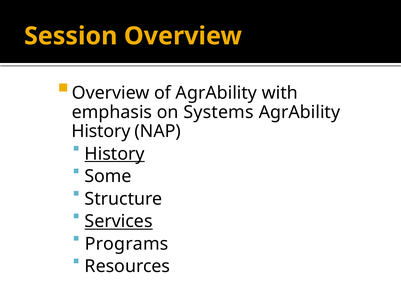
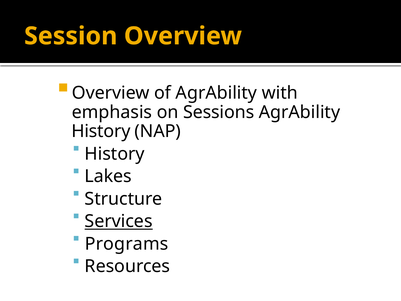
Systems: Systems -> Sessions
History at (115, 154) underline: present -> none
Some: Some -> Lakes
